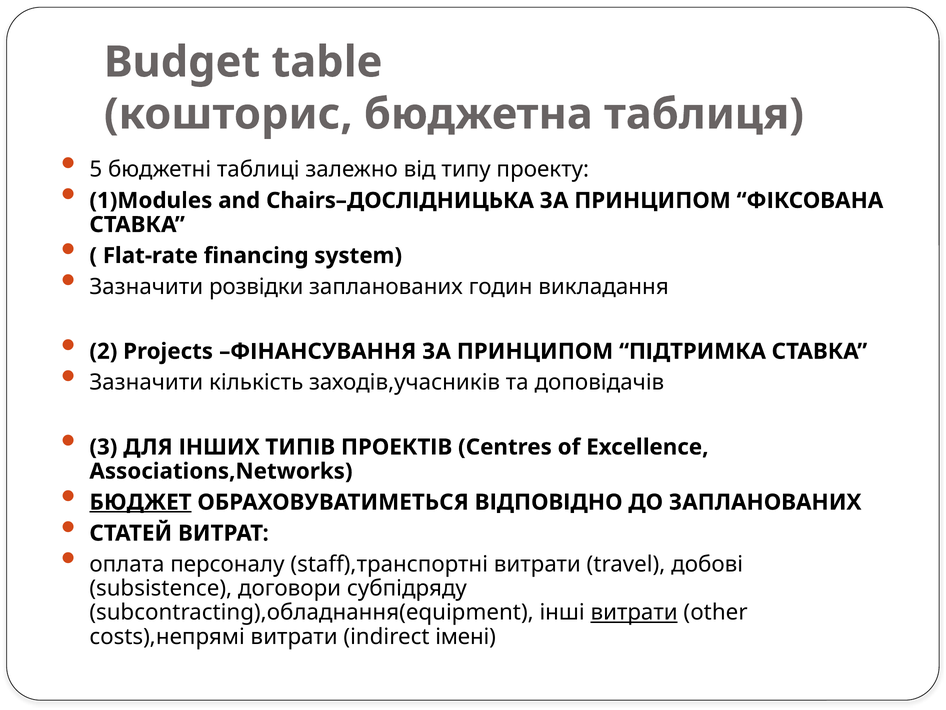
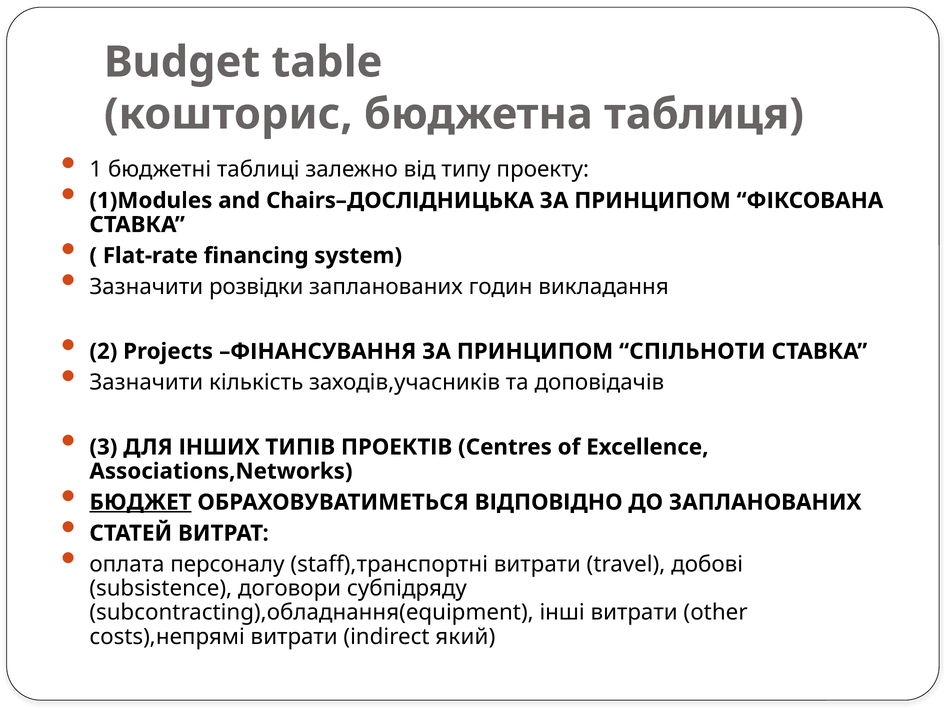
5: 5 -> 1
ПІДТРИМКА: ПІДТРИМКА -> СПІЛЬНОТИ
витрати at (634, 612) underline: present -> none
імені: імені -> який
